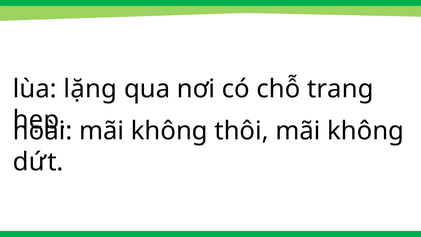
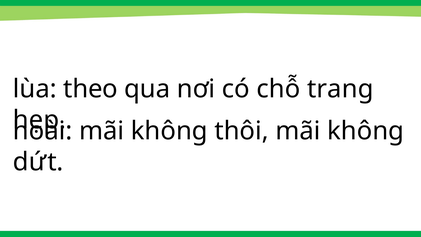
lặng: lặng -> theo
